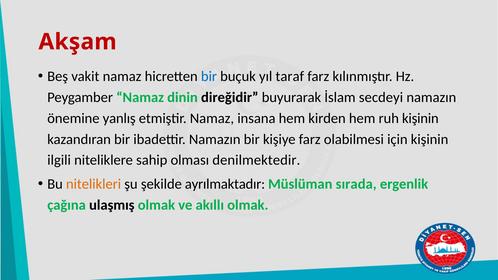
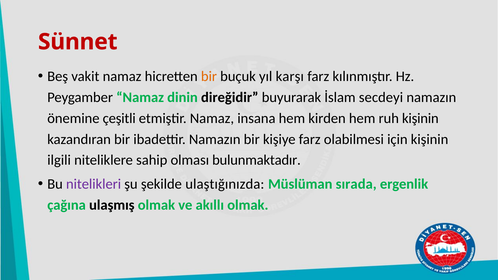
Akşam: Akşam -> Sünnet
bir at (209, 77) colour: blue -> orange
taraf: taraf -> karşı
yanlış: yanlış -> çeşitli
denilmektedir: denilmektedir -> bulunmaktadır
nitelikleri colour: orange -> purple
ayrılmaktadır: ayrılmaktadır -> ulaştığınızda
